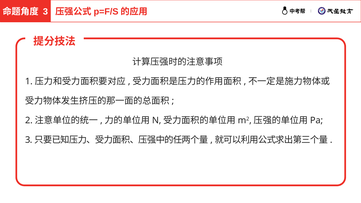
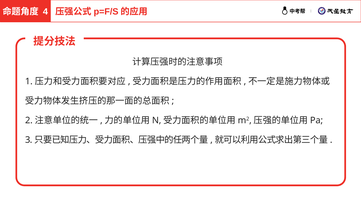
3 at (45, 12): 3 -> 4
